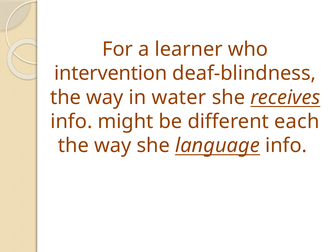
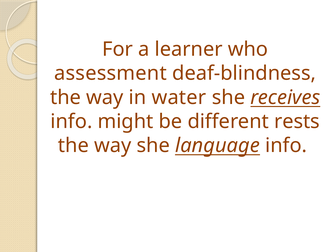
intervention: intervention -> assessment
each: each -> rests
